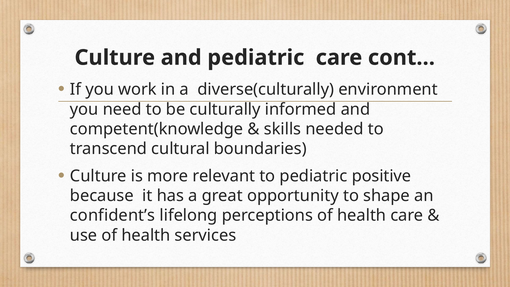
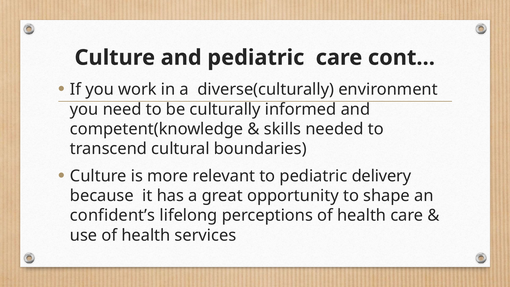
positive: positive -> delivery
